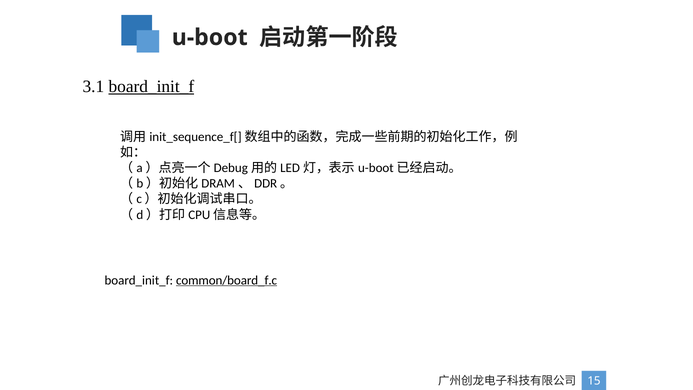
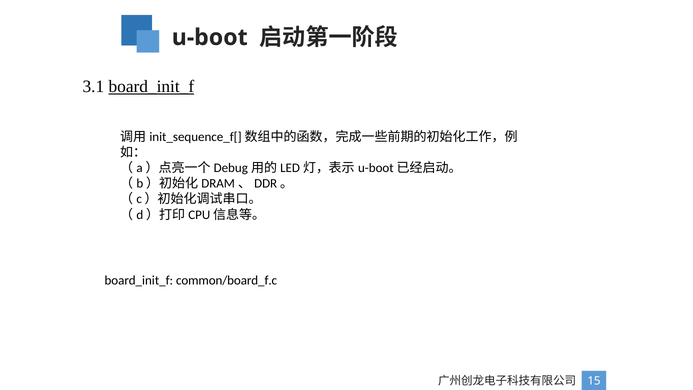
common/board_f.c underline: present -> none
